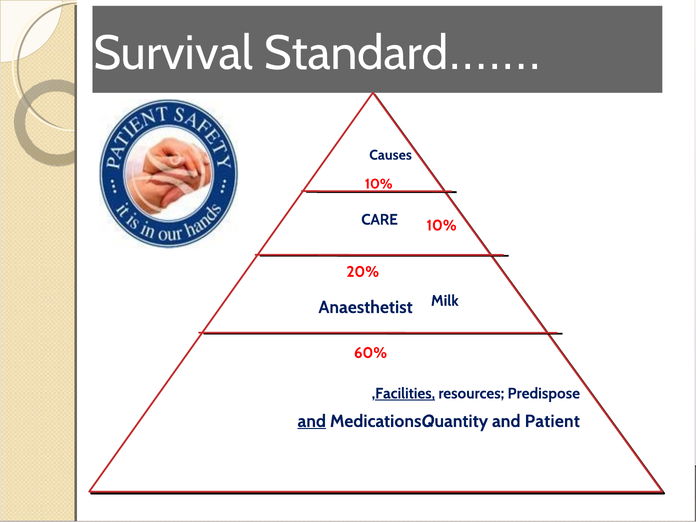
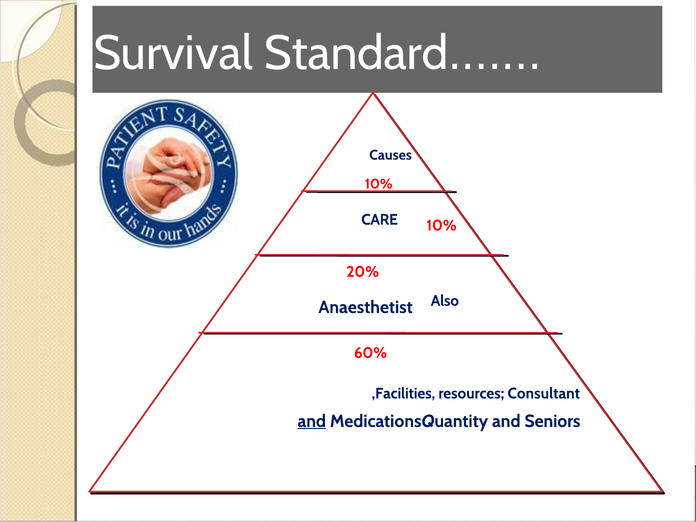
Milk: Milk -> Also
Facilities underline: present -> none
Predispose: Predispose -> Consultant
Patient: Patient -> Seniors
